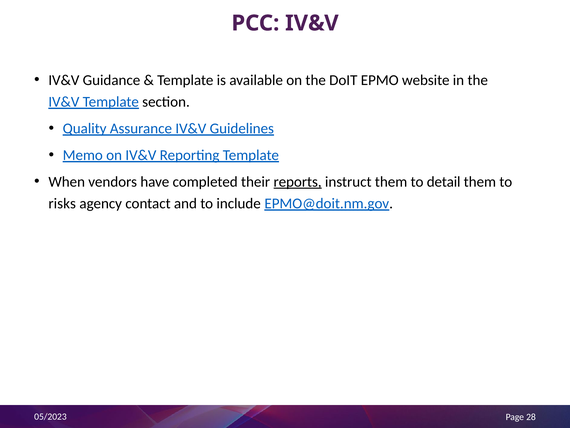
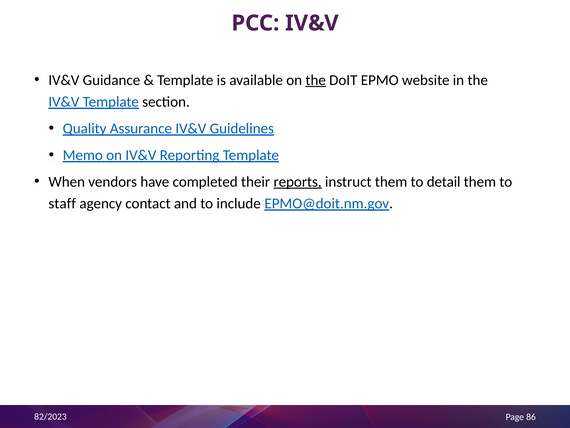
the at (316, 80) underline: none -> present
risks: risks -> staff
05/2023: 05/2023 -> 82/2023
28: 28 -> 86
